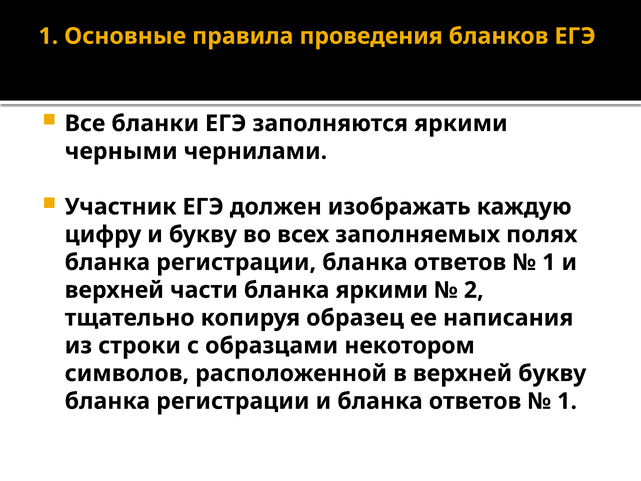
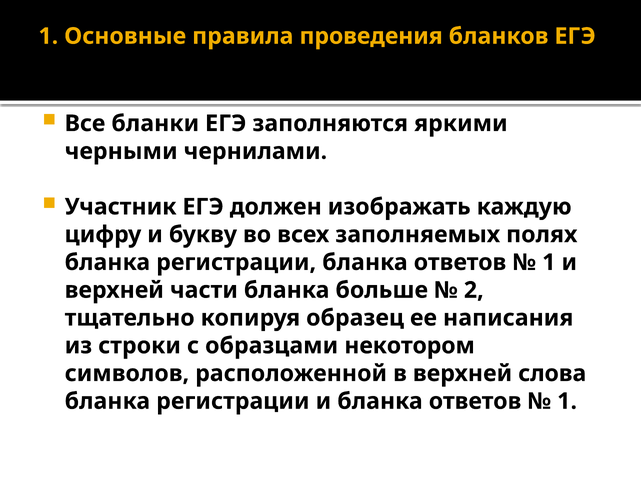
бланка яркими: яркими -> больше
верхней букву: букву -> слова
